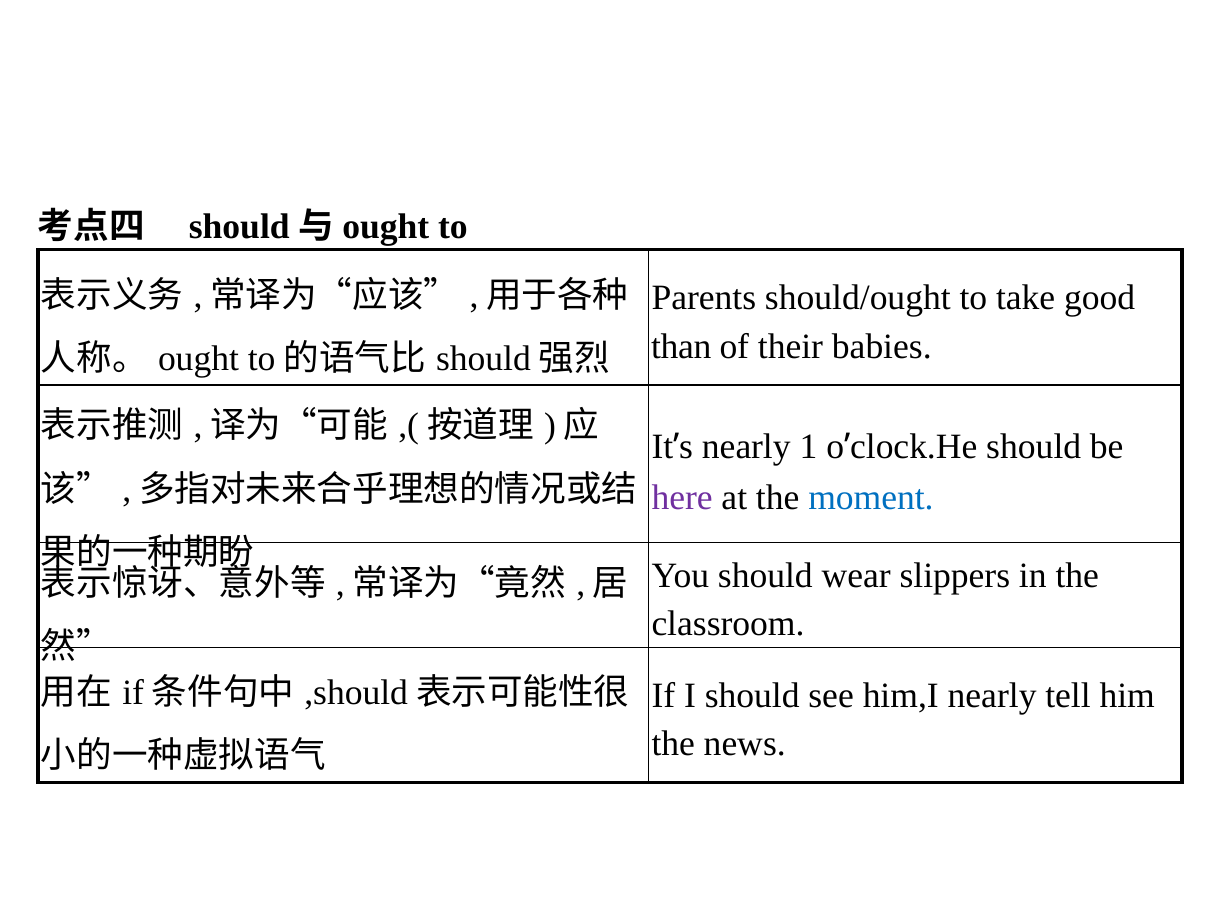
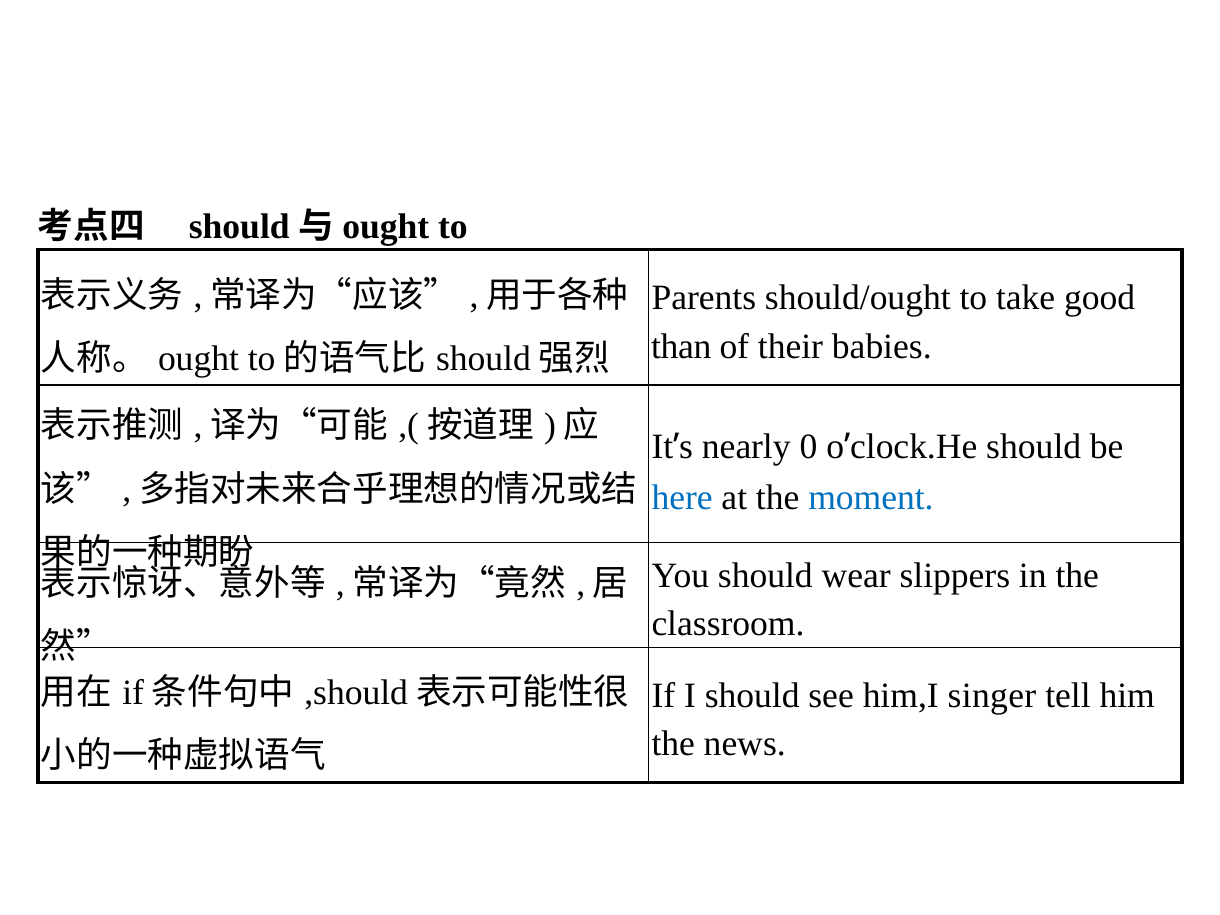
1: 1 -> 0
here colour: purple -> blue
him,I nearly: nearly -> singer
